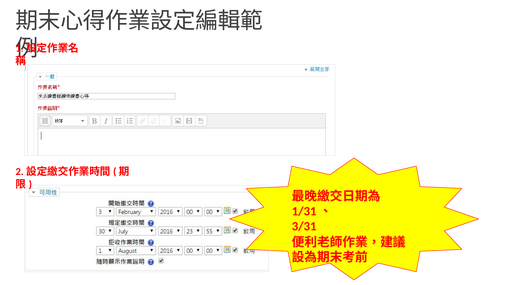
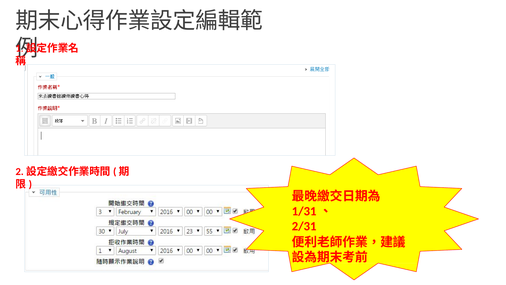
3/31: 3/31 -> 2/31
